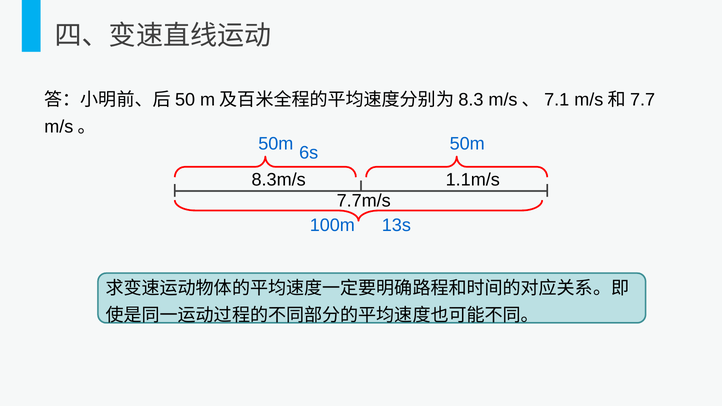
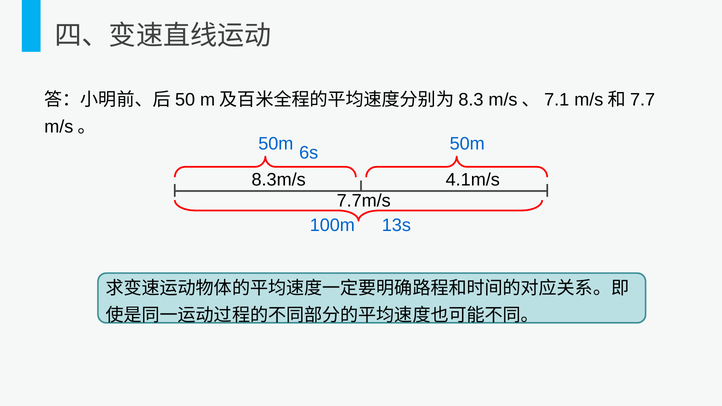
1.1m/s: 1.1m/s -> 4.1m/s
